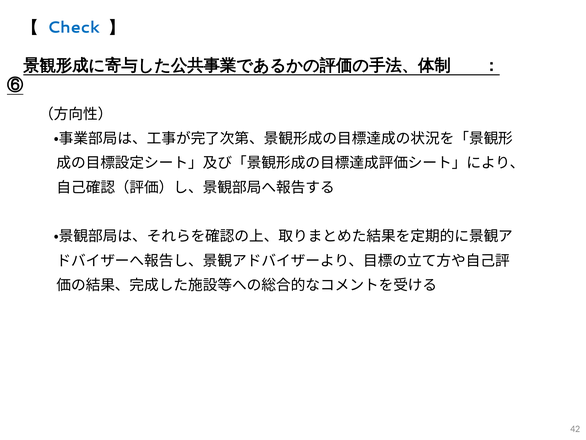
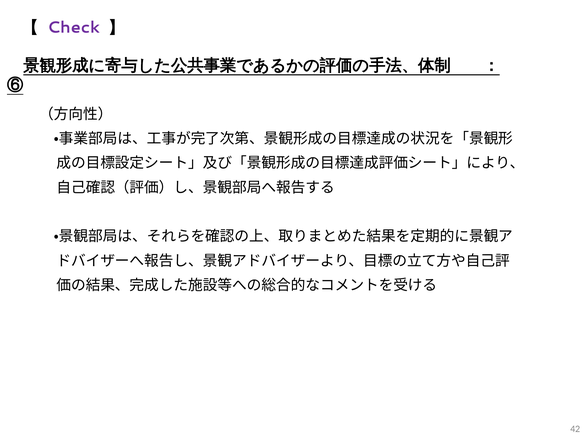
Check colour: blue -> purple
